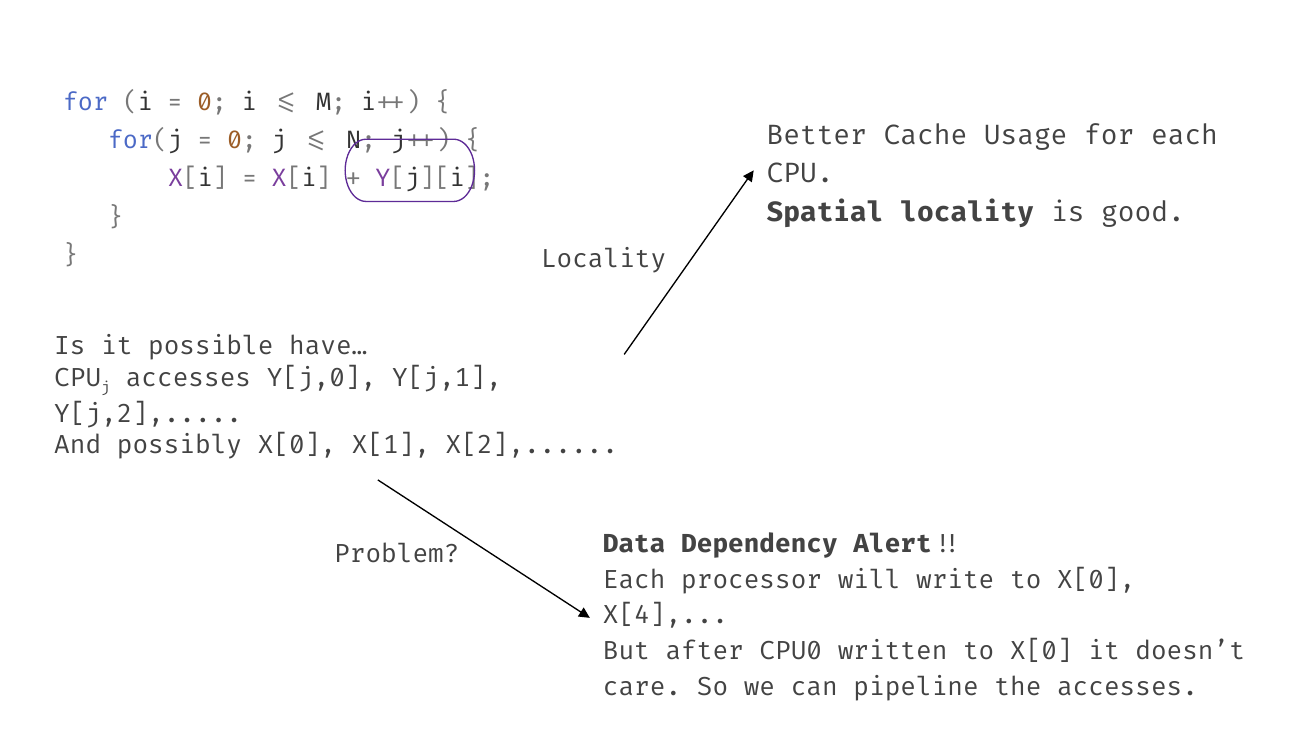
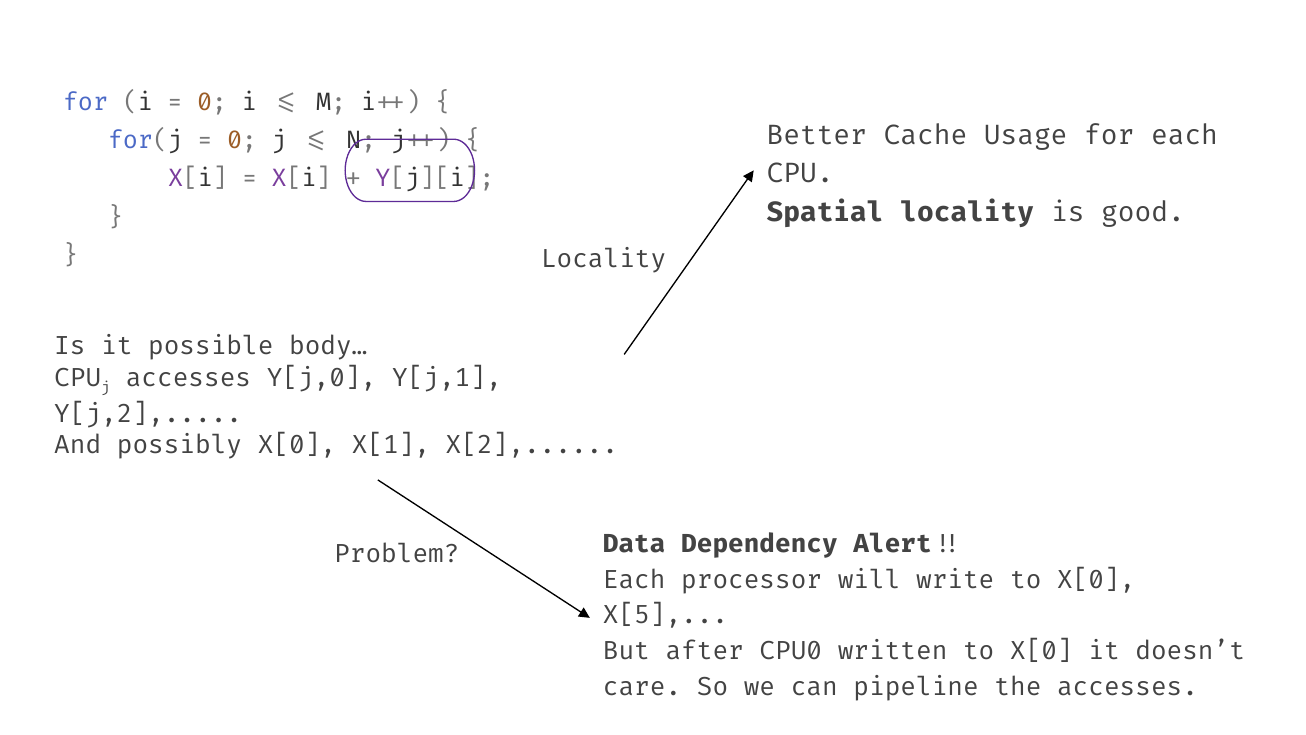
have…: have… -> body…
X[4: X[4 -> X[5
